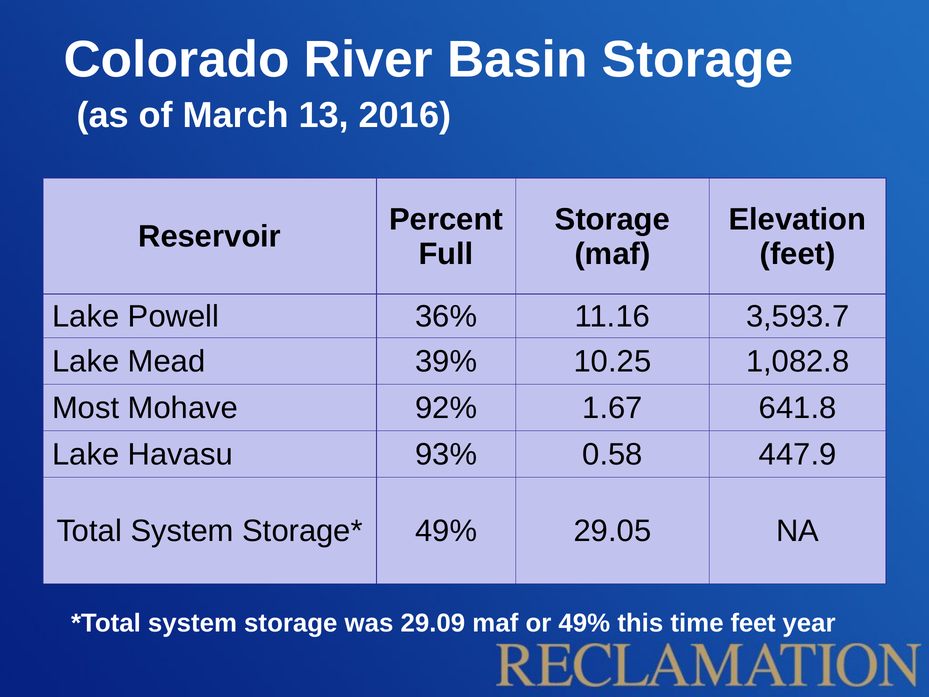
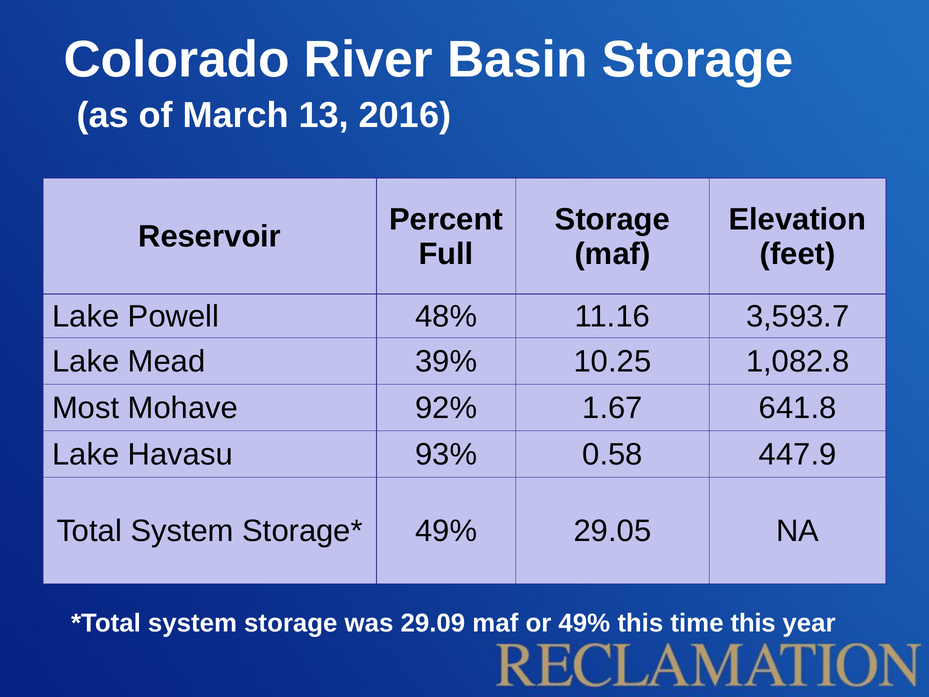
36%: 36% -> 48%
time feet: feet -> this
